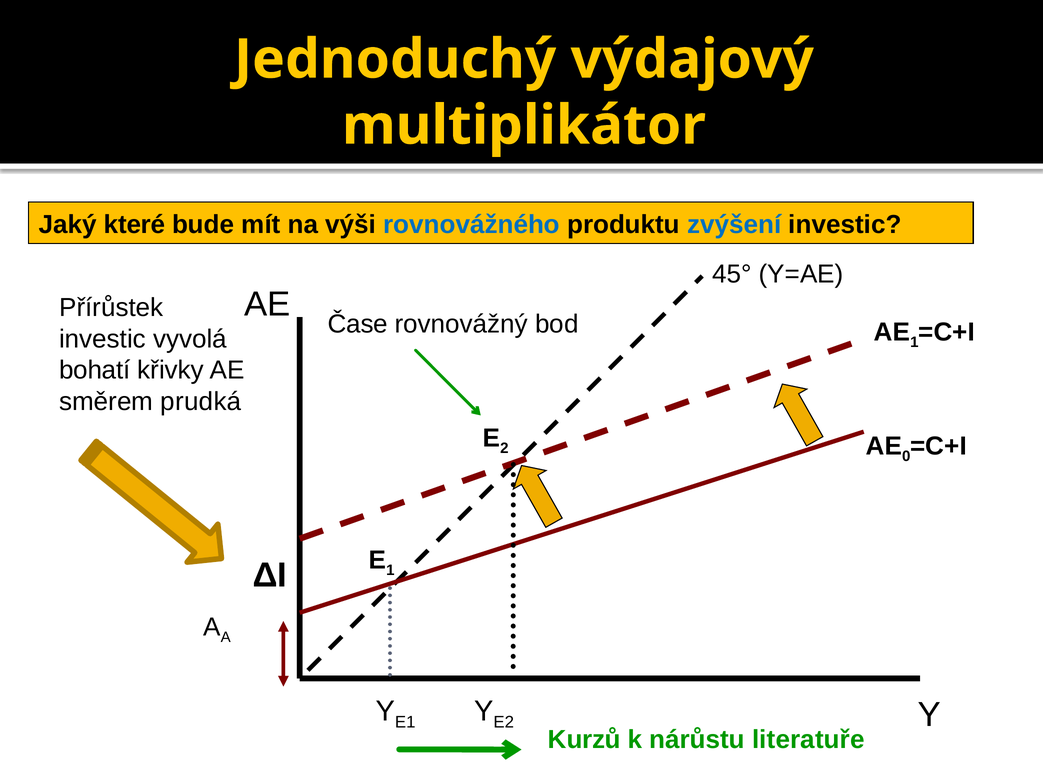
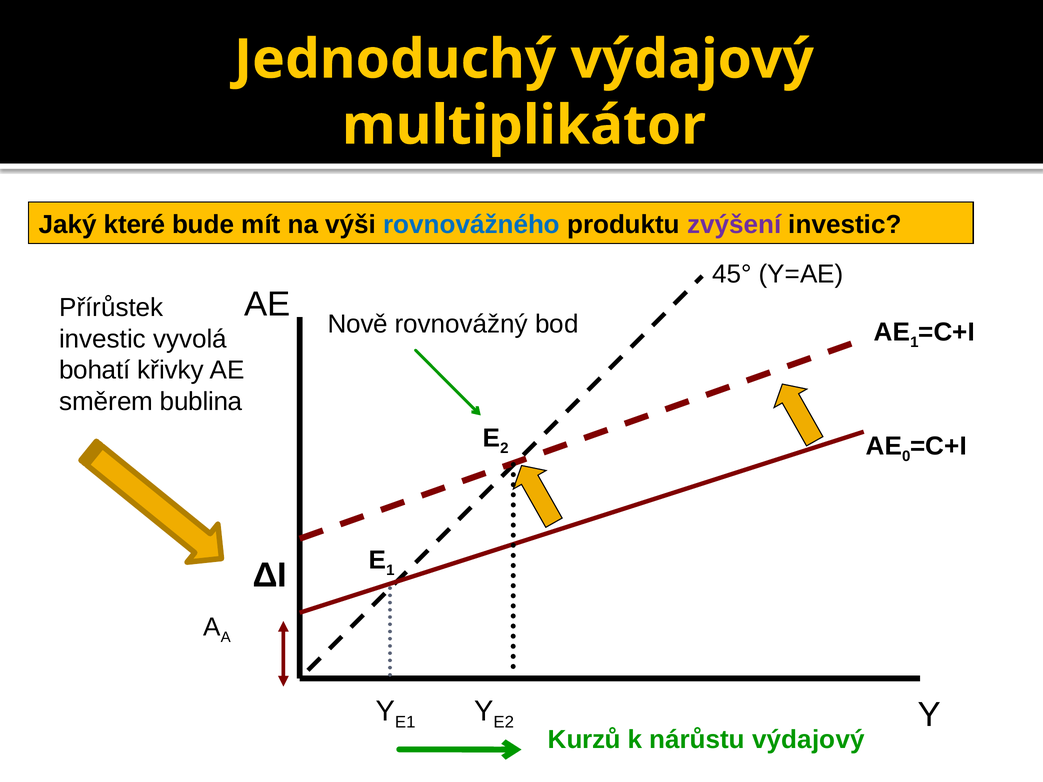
zvýšení colour: blue -> purple
Čase: Čase -> Nově
prudká: prudká -> bublina
nárůstu literatuře: literatuře -> výdajový
